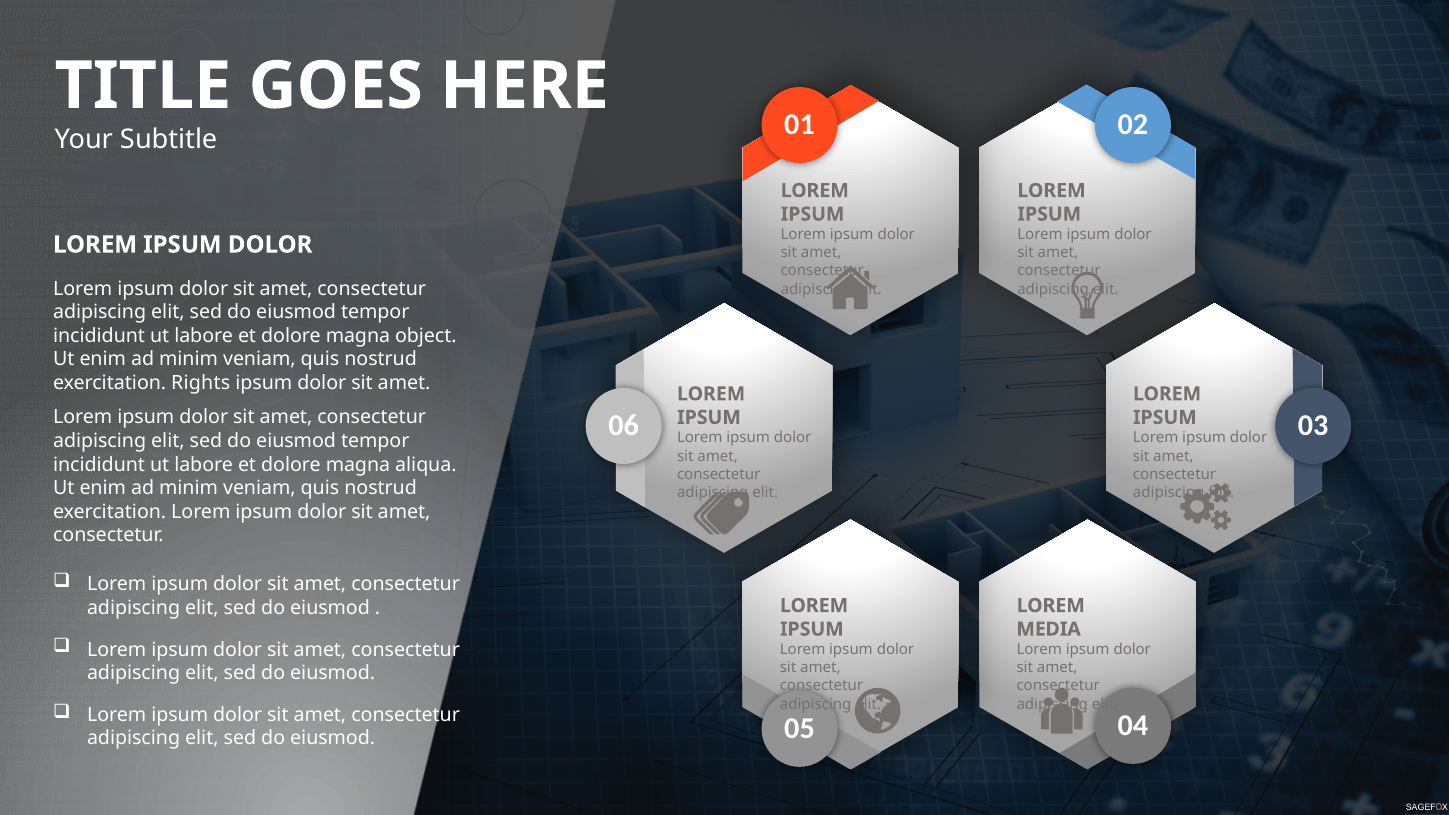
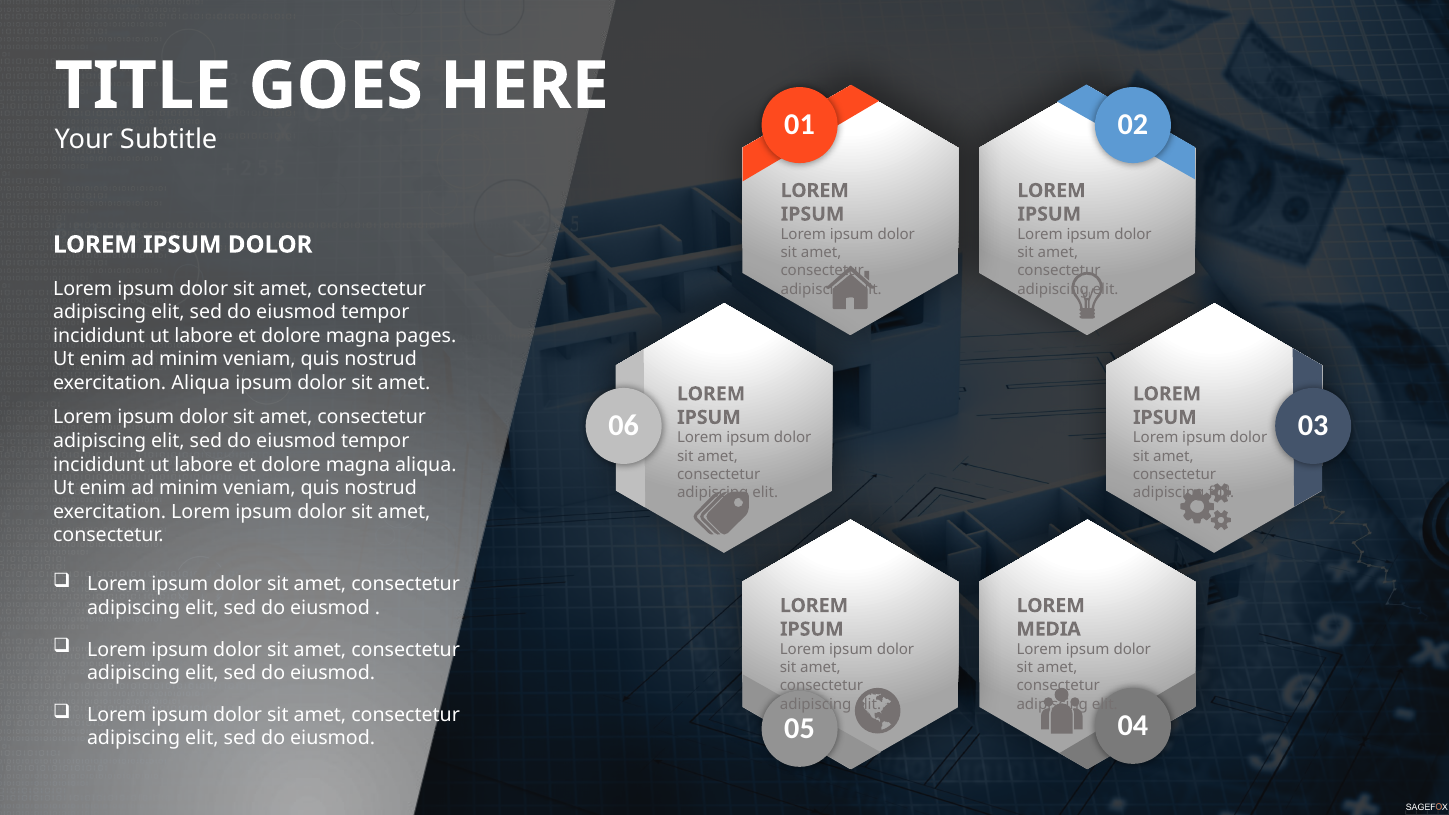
object: object -> pages
exercitation Rights: Rights -> Aliqua
